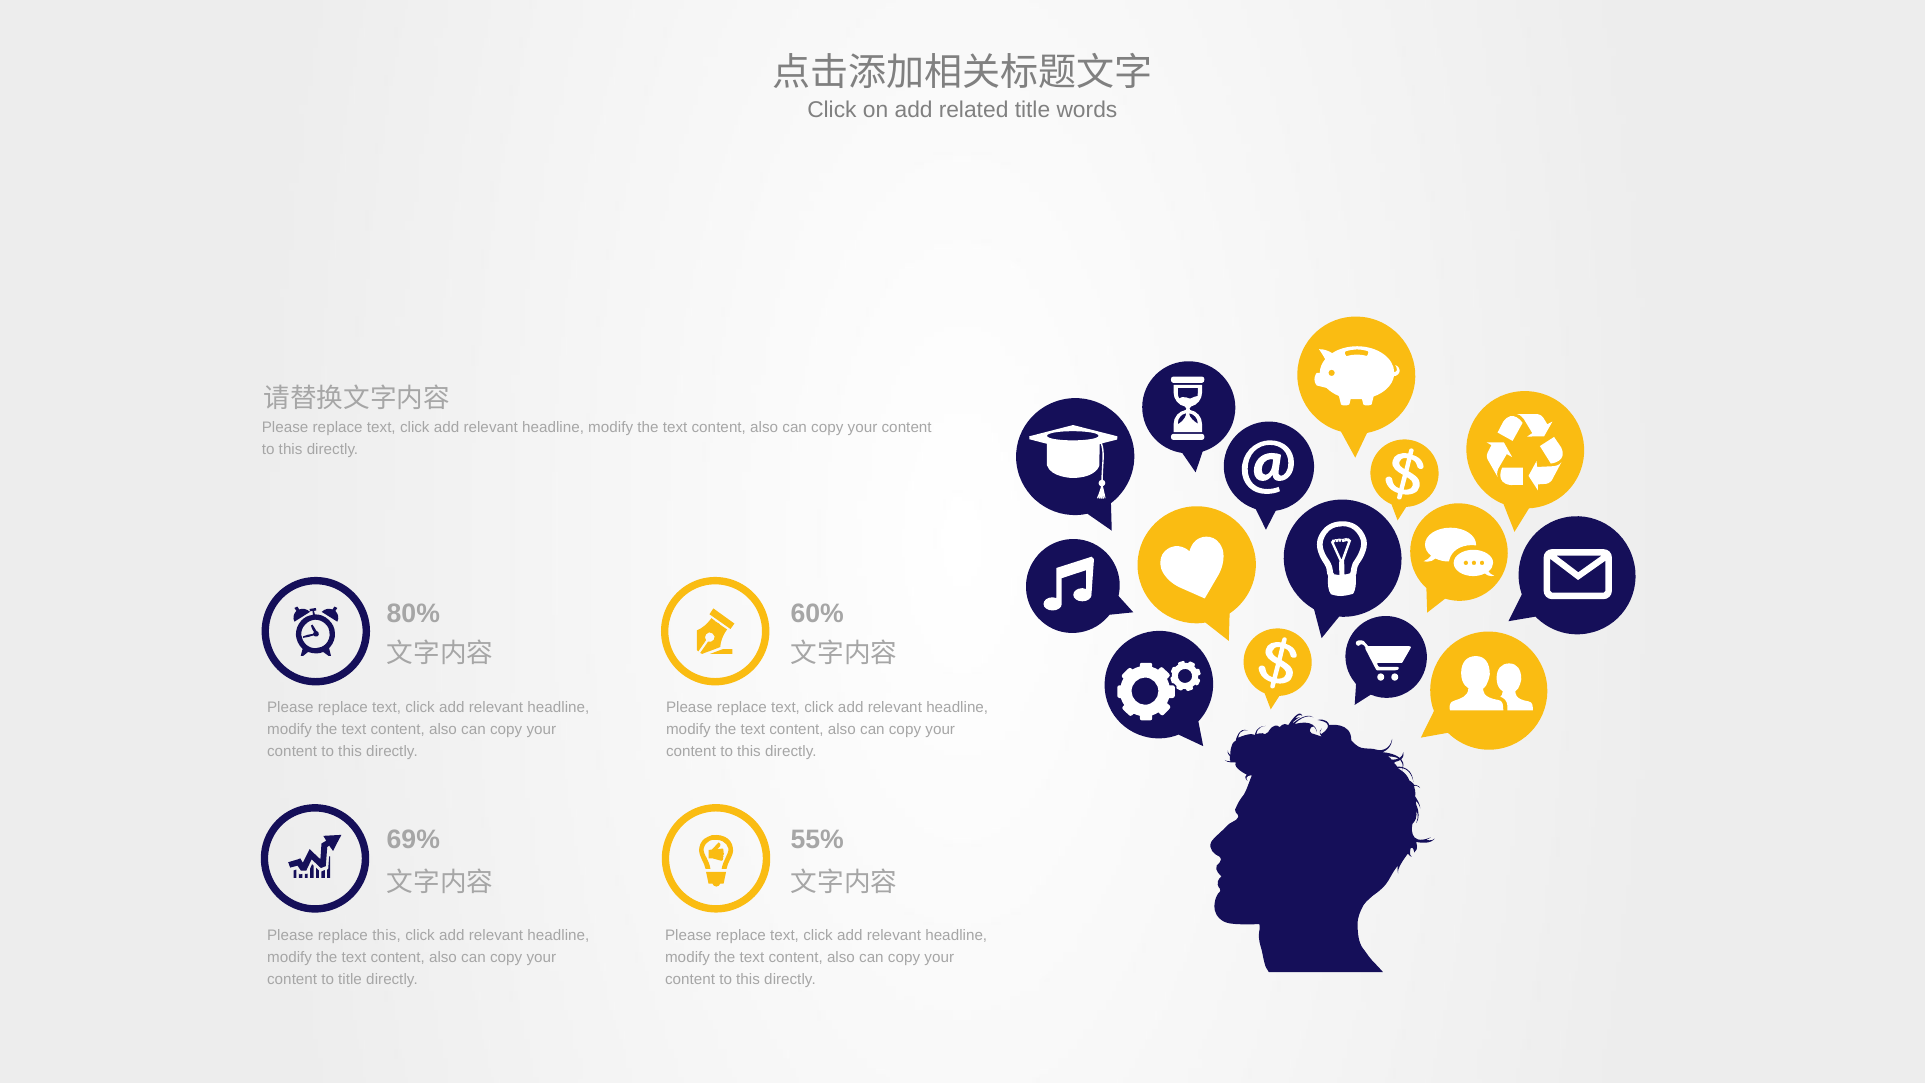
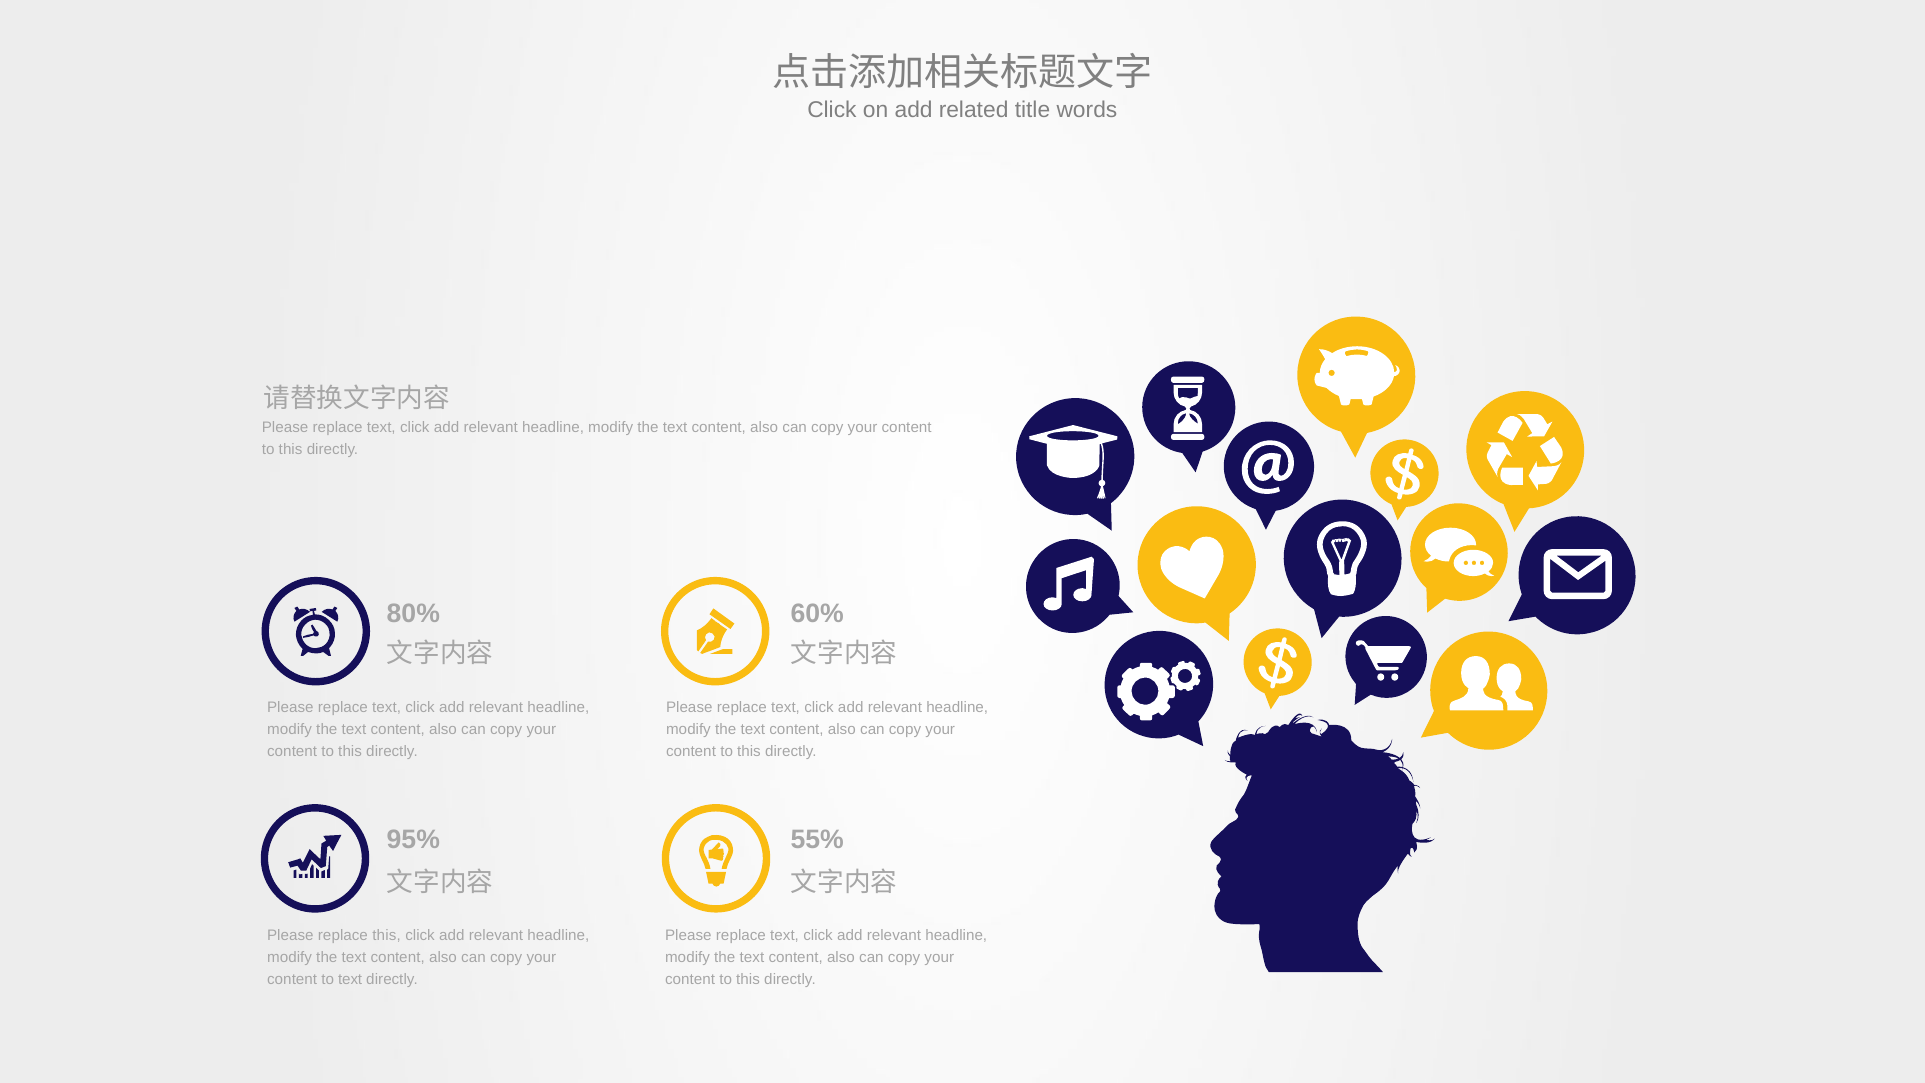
69%: 69% -> 95%
to title: title -> text
